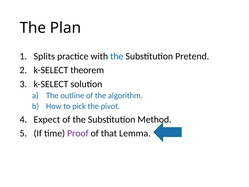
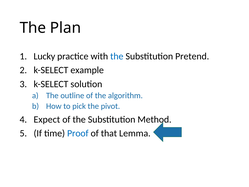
Splits: Splits -> Lucky
theorem: theorem -> example
Proof colour: purple -> blue
